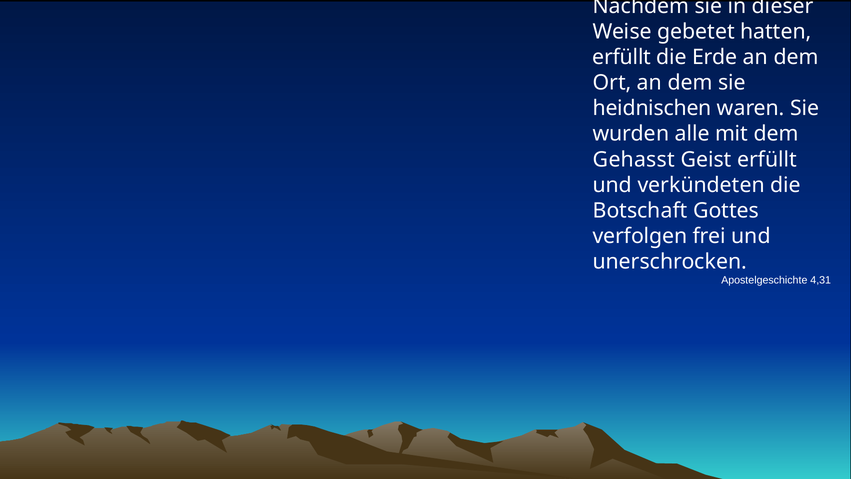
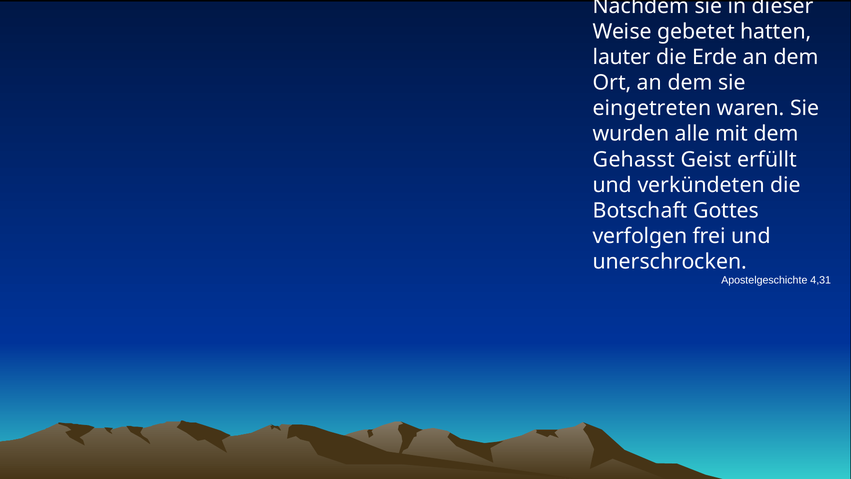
erfüllt at (622, 57): erfüllt -> lauter
heidnischen: heidnischen -> eingetreten
